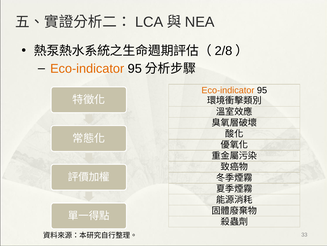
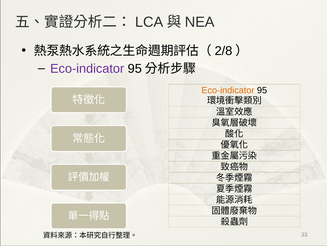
Eco-indicator at (87, 69) colour: orange -> purple
